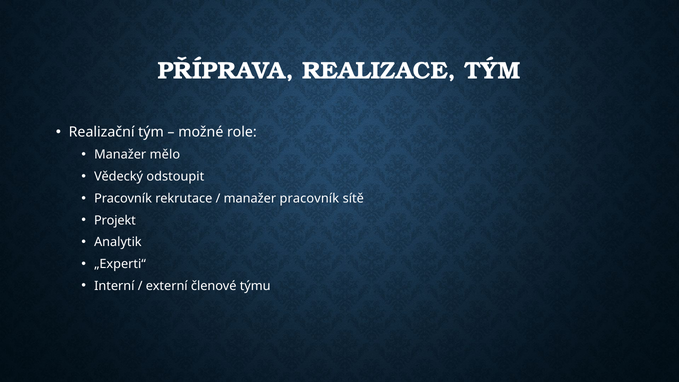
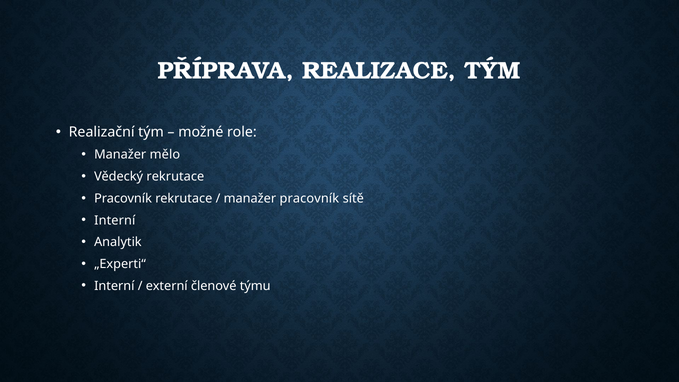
Vědecký odstoupit: odstoupit -> rekrutace
Projekt at (115, 220): Projekt -> Interní
